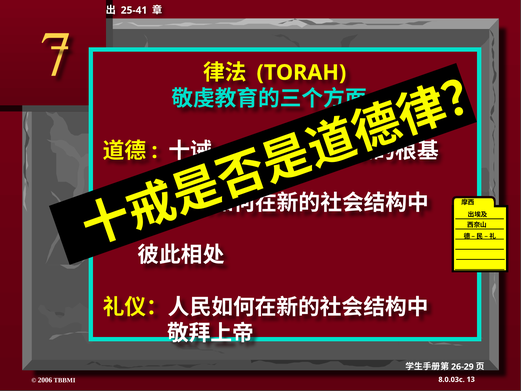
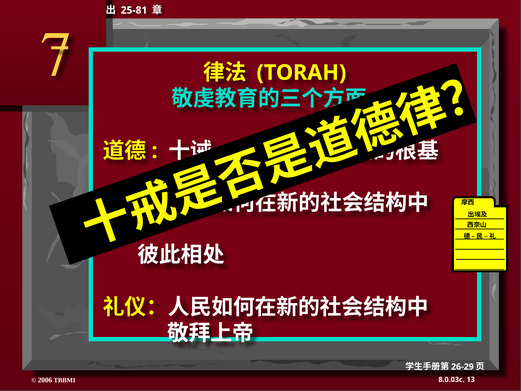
25-41: 25-41 -> 25-81
